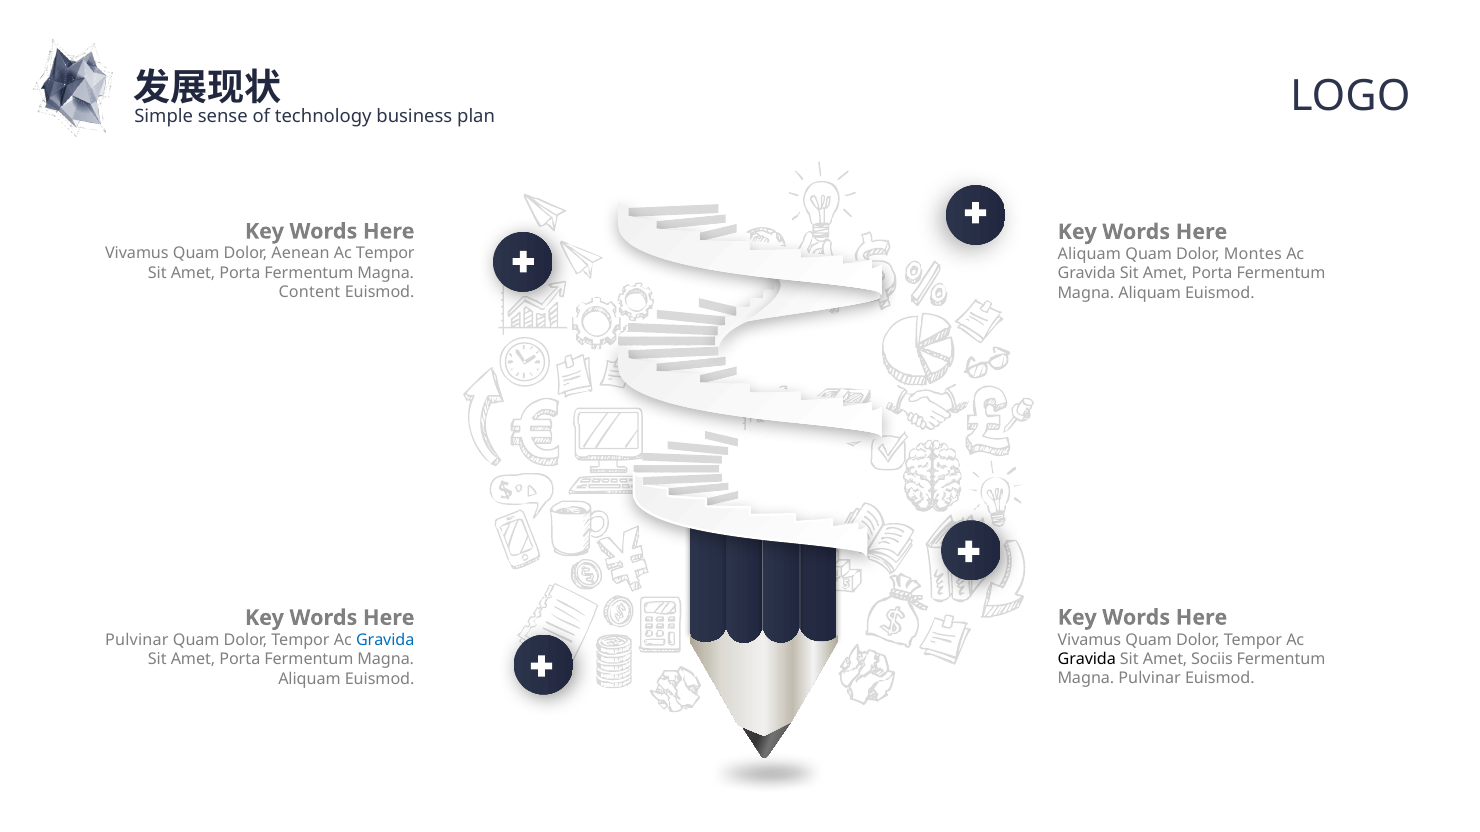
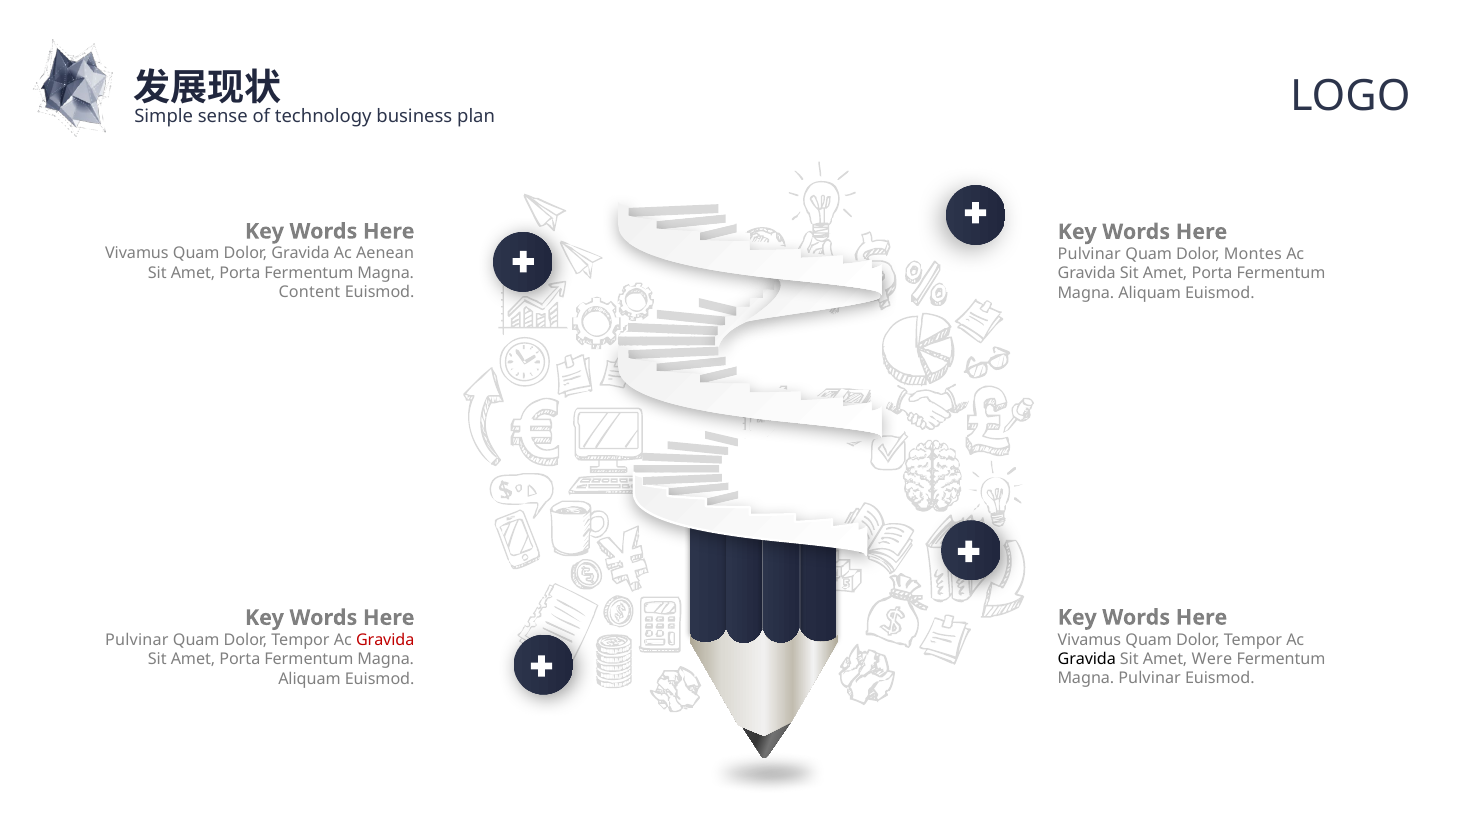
Dolor Aenean: Aenean -> Gravida
Ac Tempor: Tempor -> Aenean
Aliquam at (1089, 254): Aliquam -> Pulvinar
Gravida at (385, 640) colour: blue -> red
Sociis: Sociis -> Were
